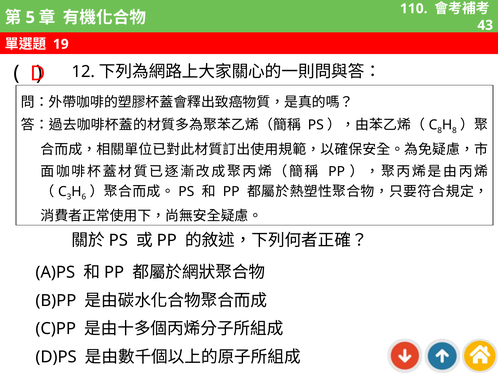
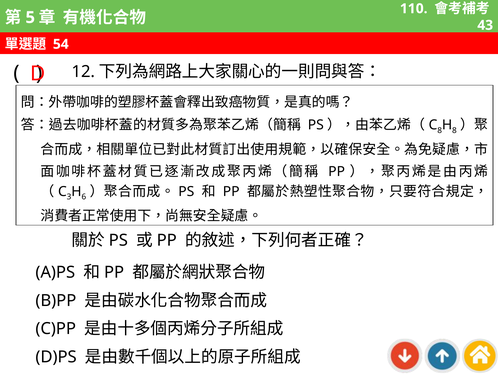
19: 19 -> 54
